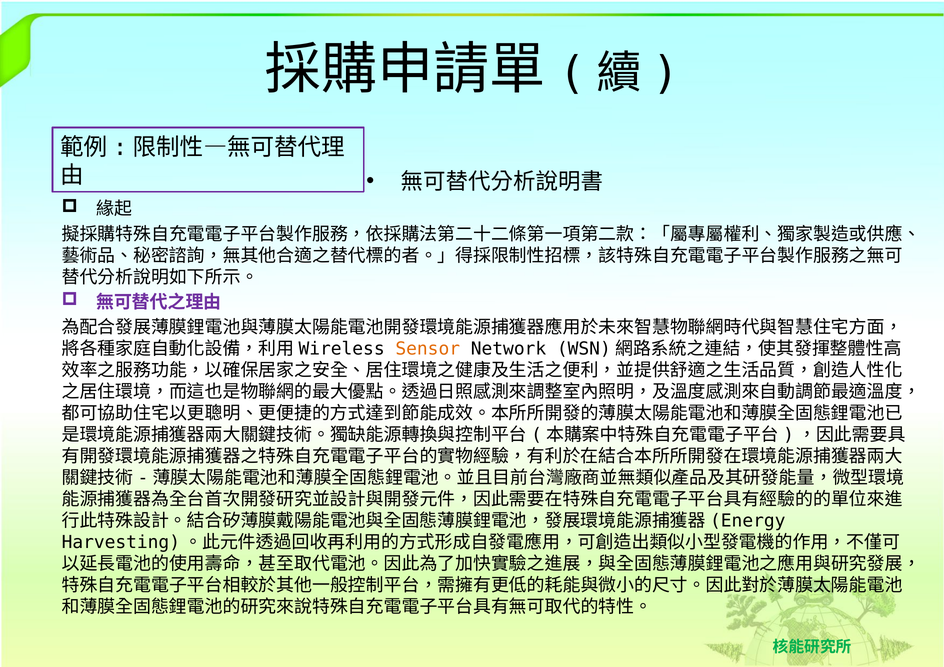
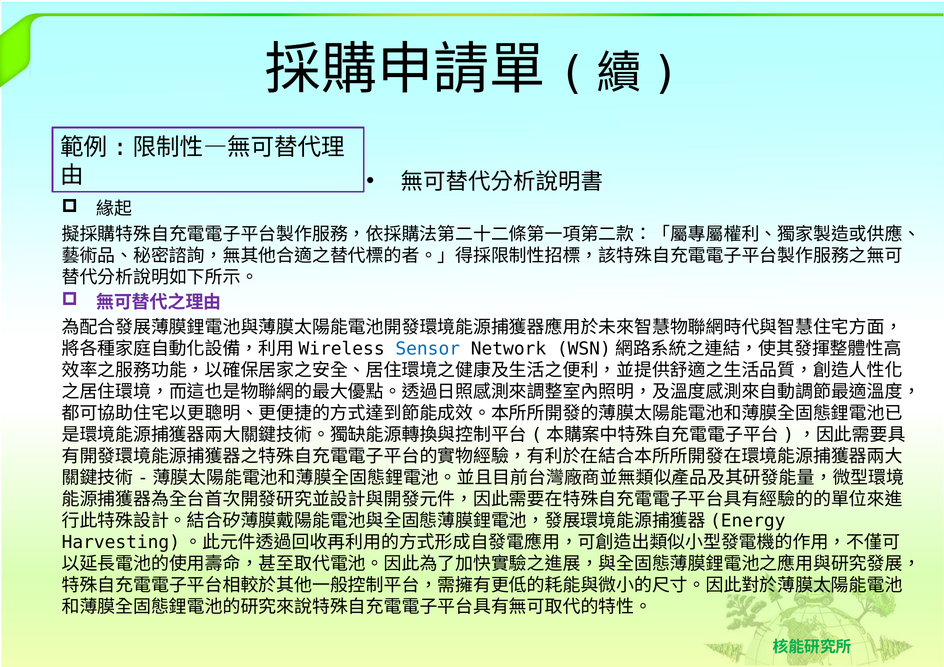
Sensor colour: orange -> blue
